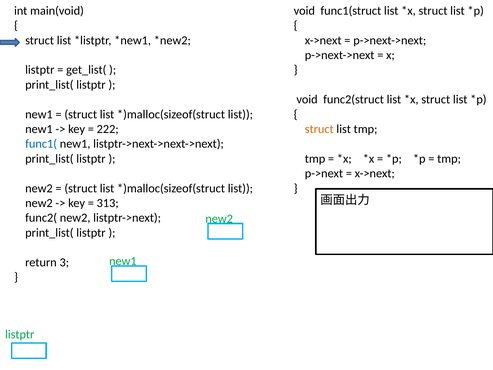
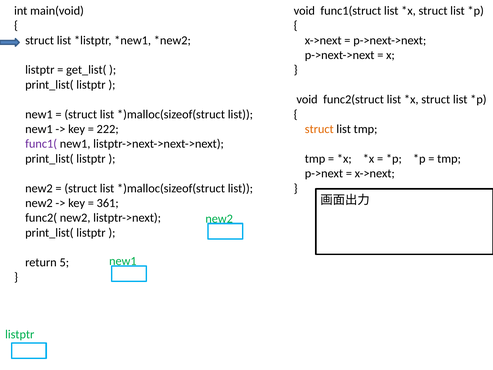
func1( colour: blue -> purple
313: 313 -> 361
3: 3 -> 5
